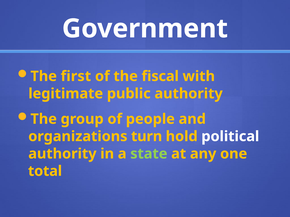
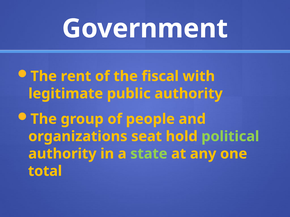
first: first -> rent
turn: turn -> seat
political colour: white -> light green
